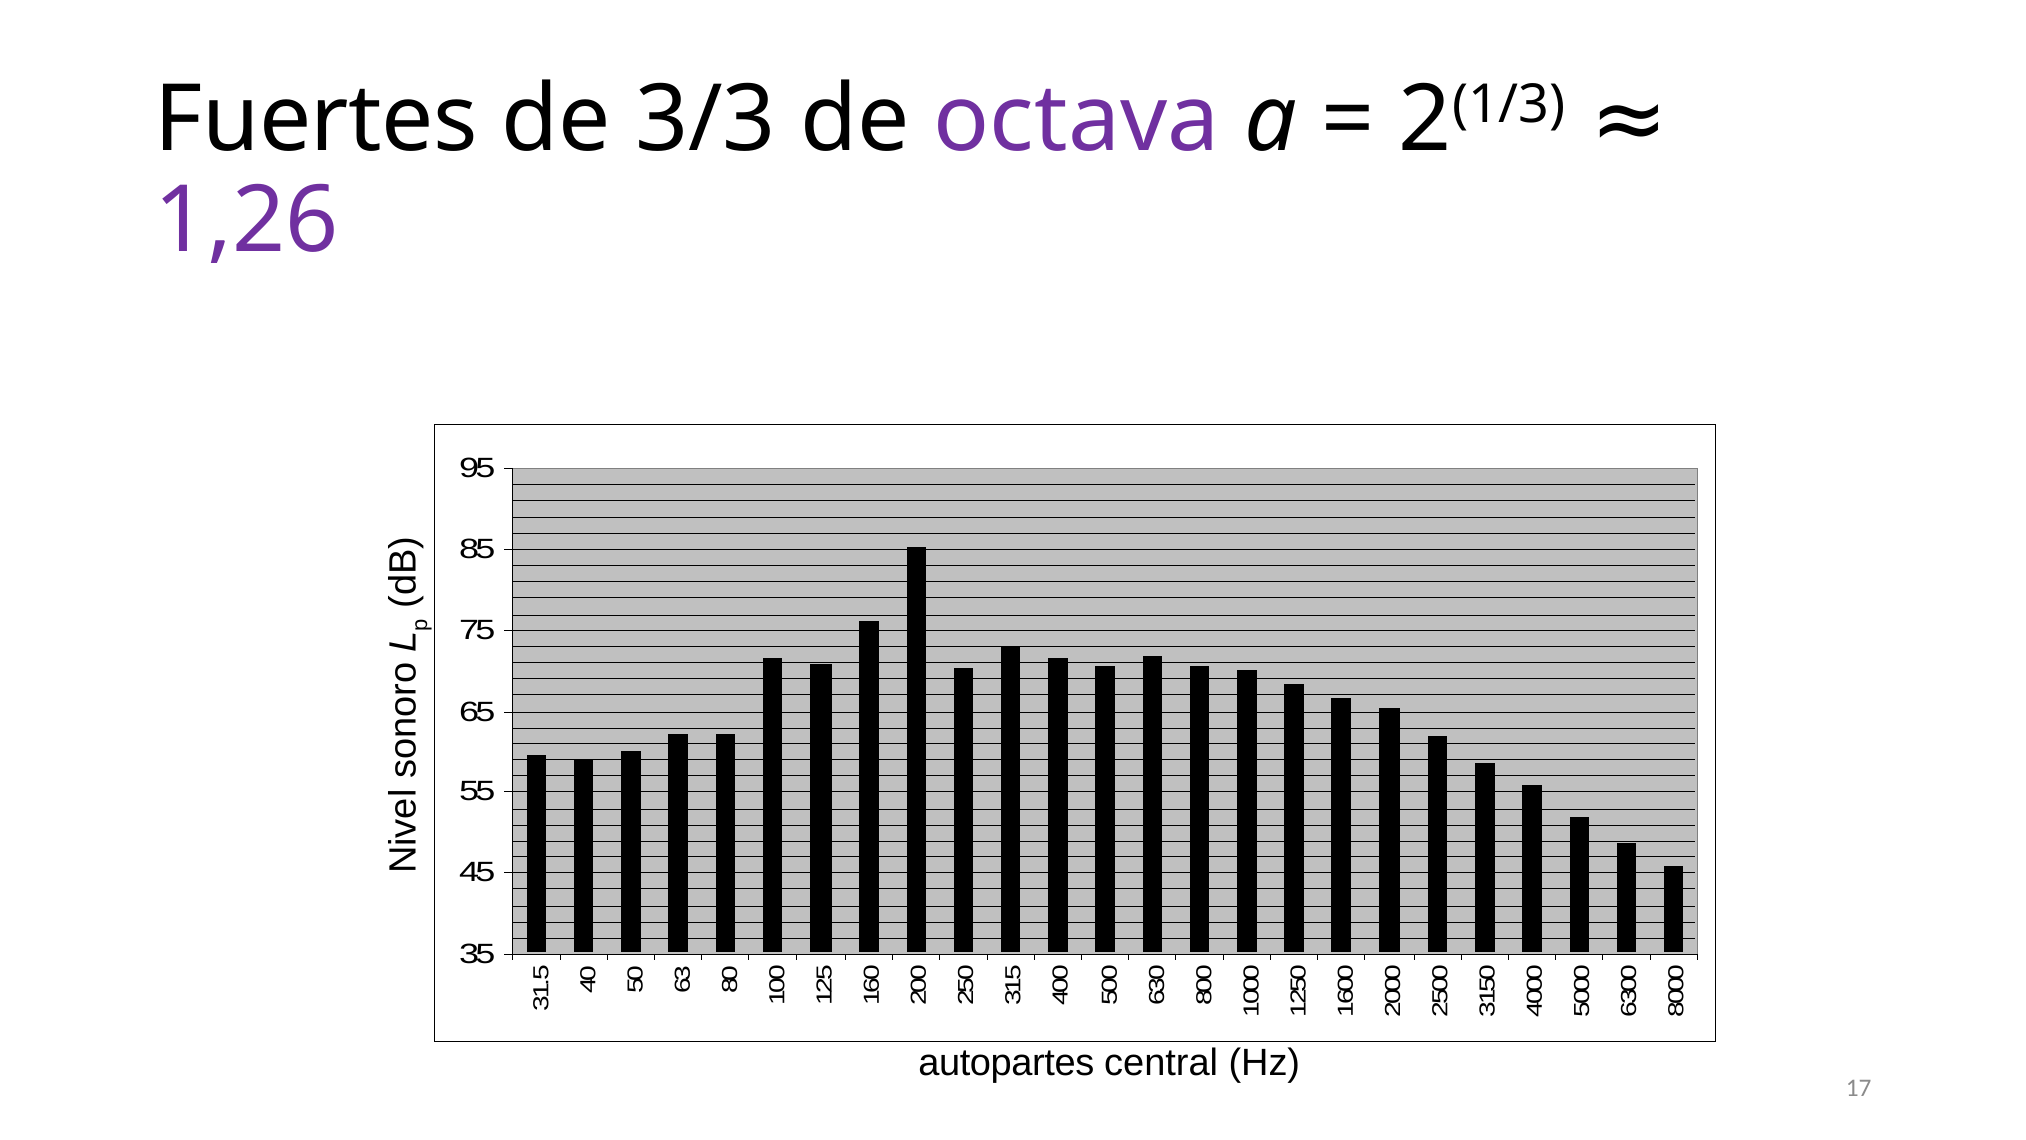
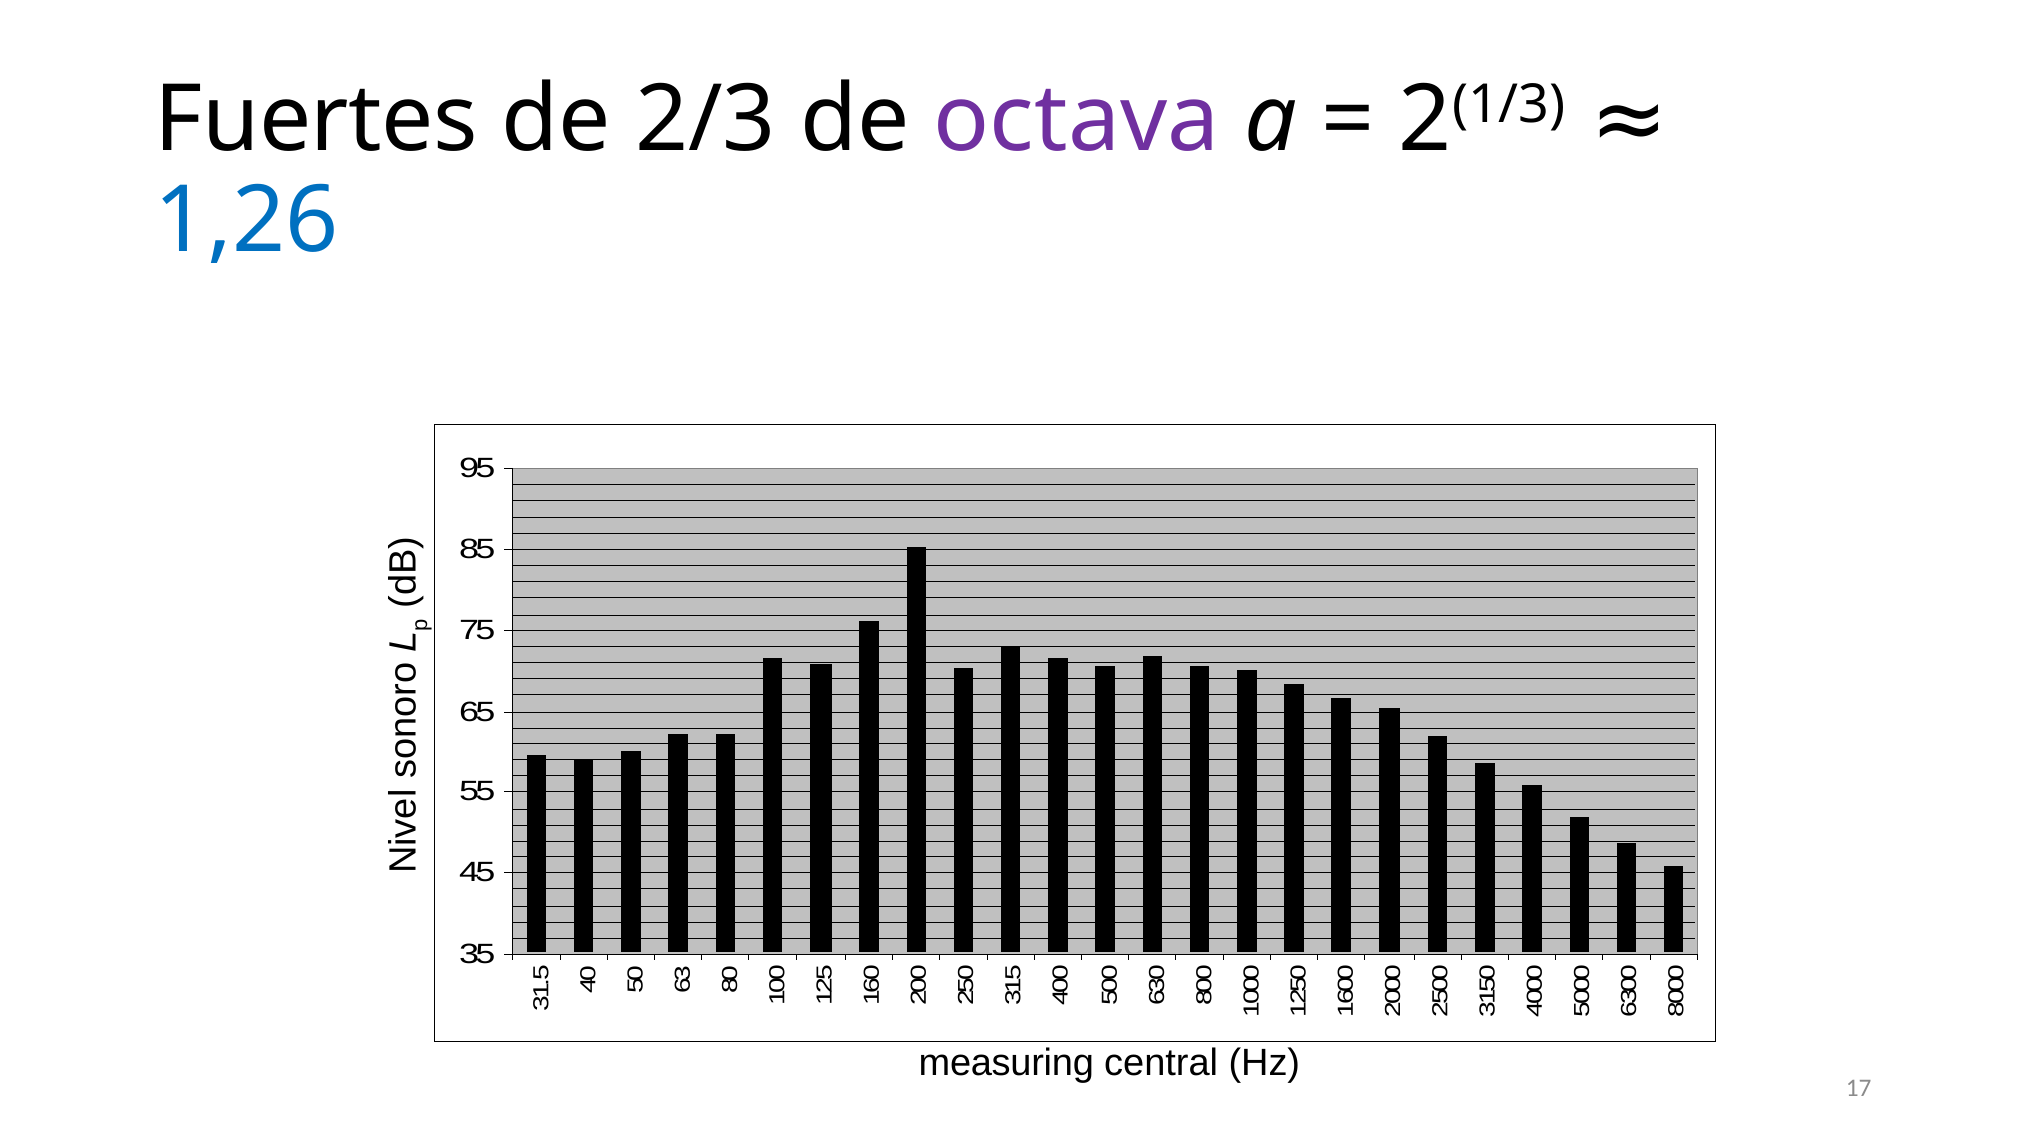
3/3: 3/3 -> 2/3
1,26 colour: purple -> blue
autopartes: autopartes -> measuring
